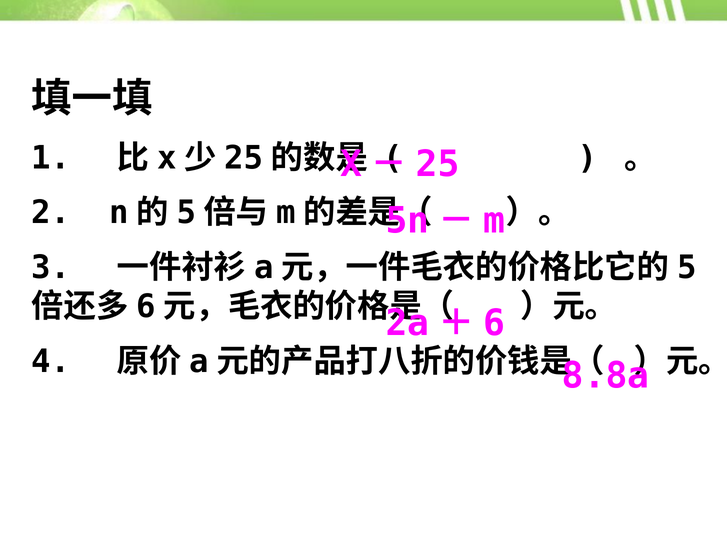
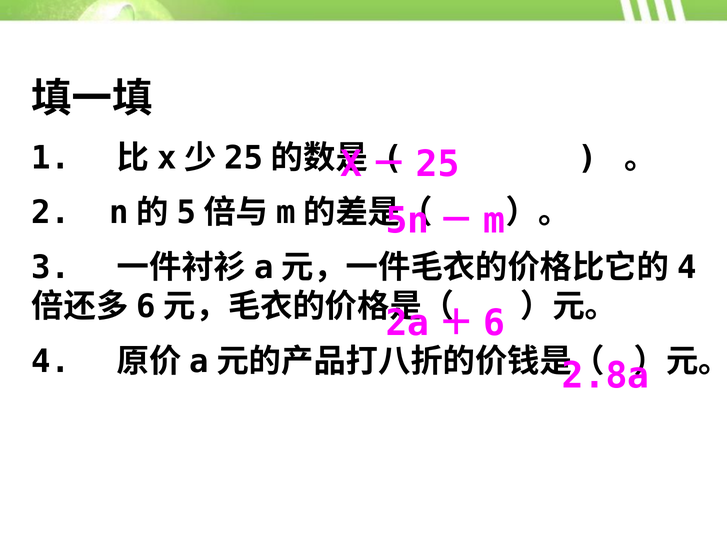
5 at (687, 268): 5 -> 4
8.8a: 8.8a -> 2.8a
